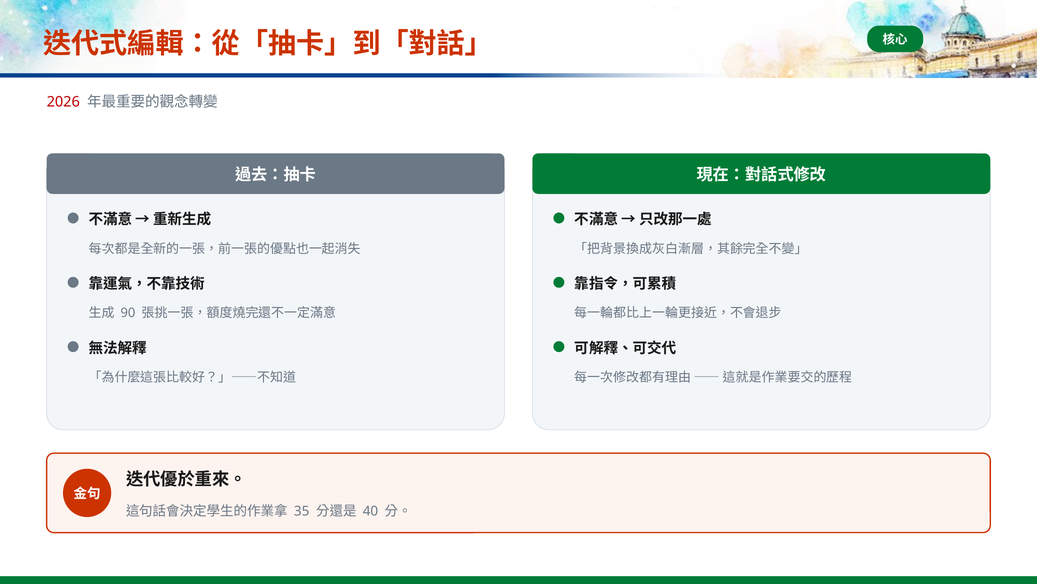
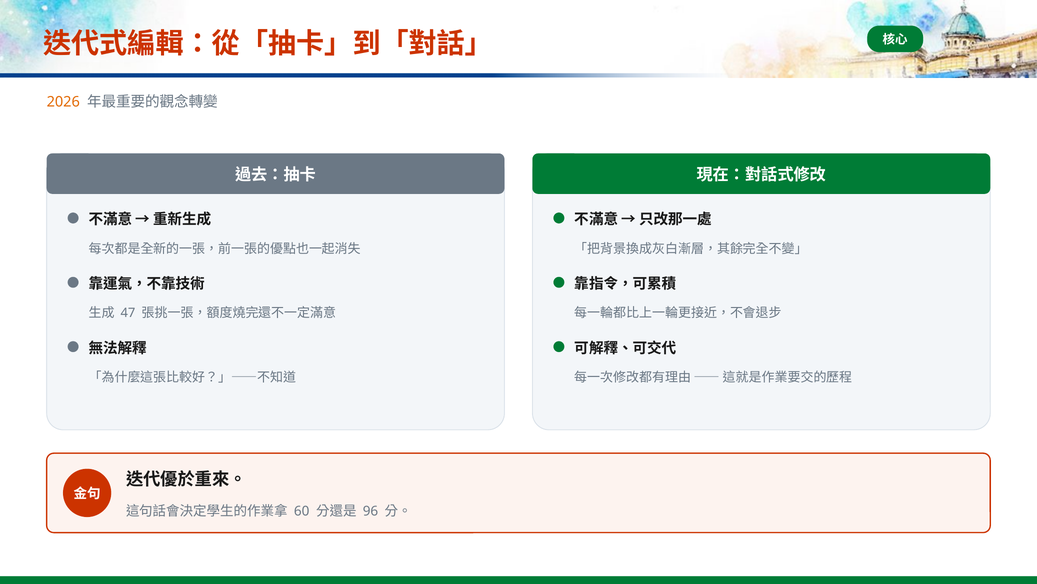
2026 colour: red -> orange
90: 90 -> 47
35: 35 -> 60
40: 40 -> 96
